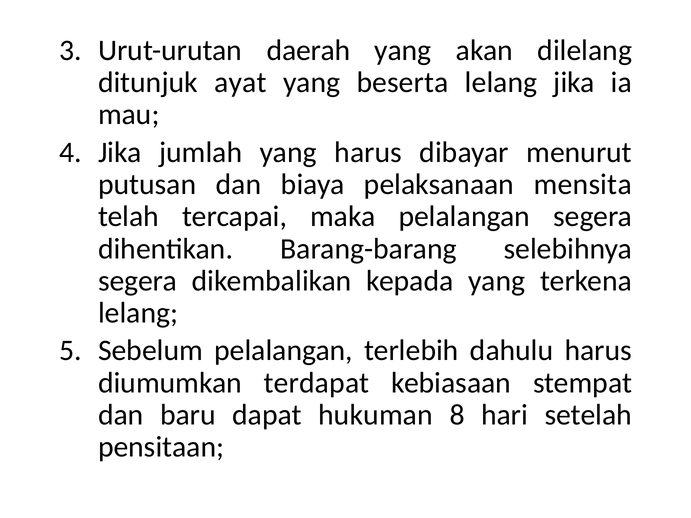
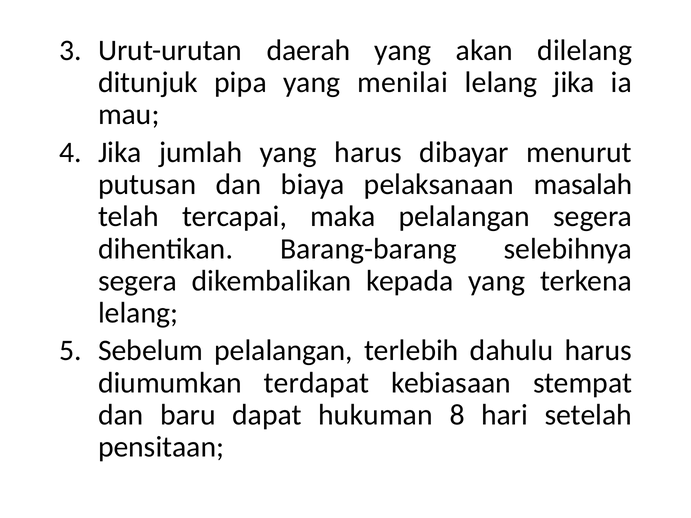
ayat: ayat -> pipa
beserta: beserta -> menilai
mensita: mensita -> masalah
